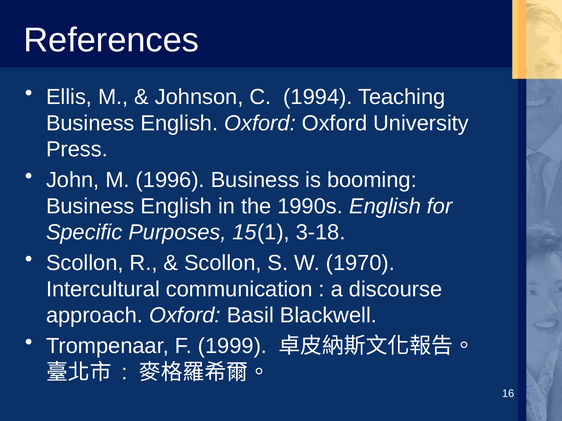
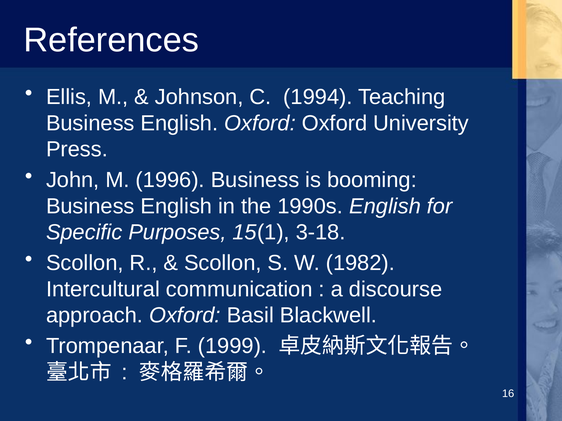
1970: 1970 -> 1982
